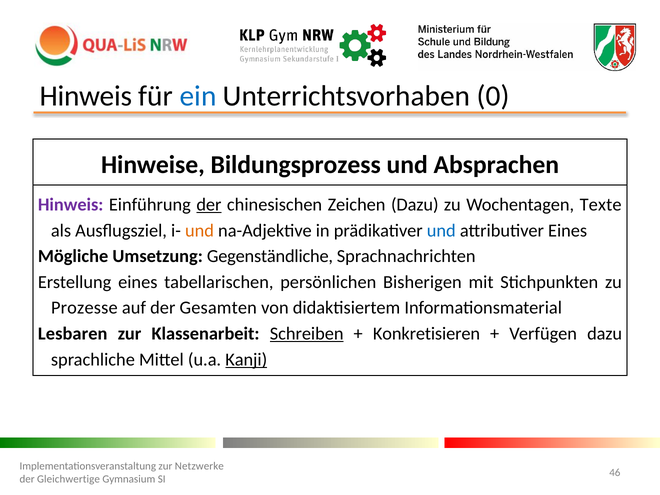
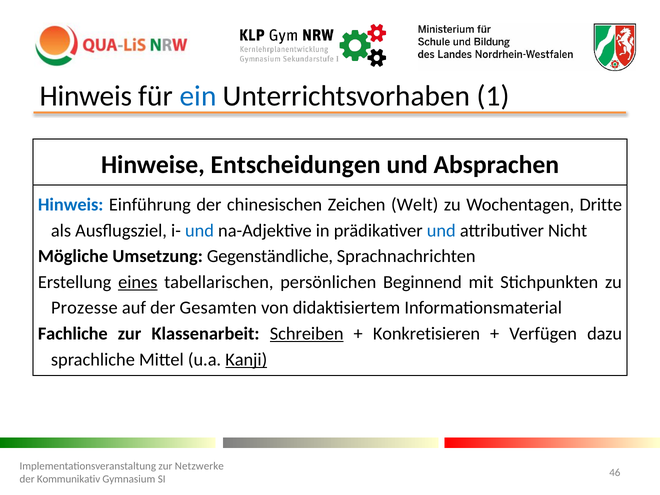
0: 0 -> 1
Bildungsprozess: Bildungsprozess -> Entscheidungen
Hinweis at (71, 205) colour: purple -> blue
der at (209, 205) underline: present -> none
Zeichen Dazu: Dazu -> Welt
Texte: Texte -> Dritte
und at (199, 230) colour: orange -> blue
attributiver Eines: Eines -> Nicht
eines at (138, 282) underline: none -> present
Bisherigen: Bisherigen -> Beginnend
Lesbaren: Lesbaren -> Fachliche
Gleichwertige: Gleichwertige -> Kommunikativ
